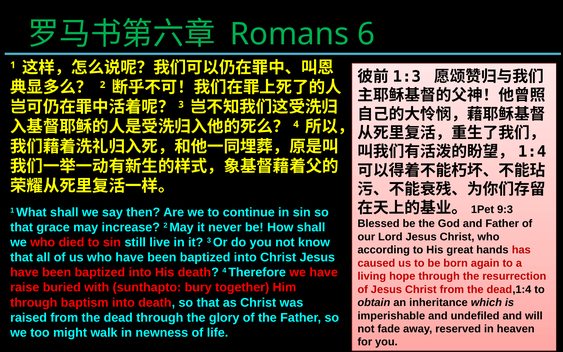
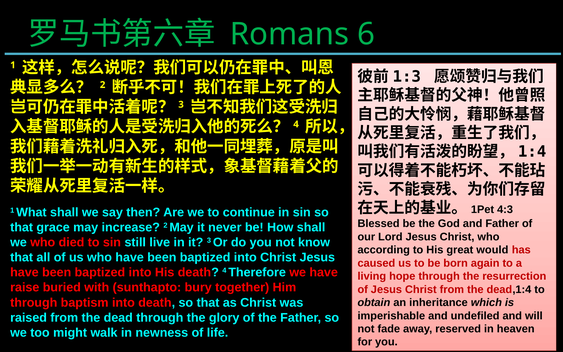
9:3: 9:3 -> 4:3
hands: hands -> would
